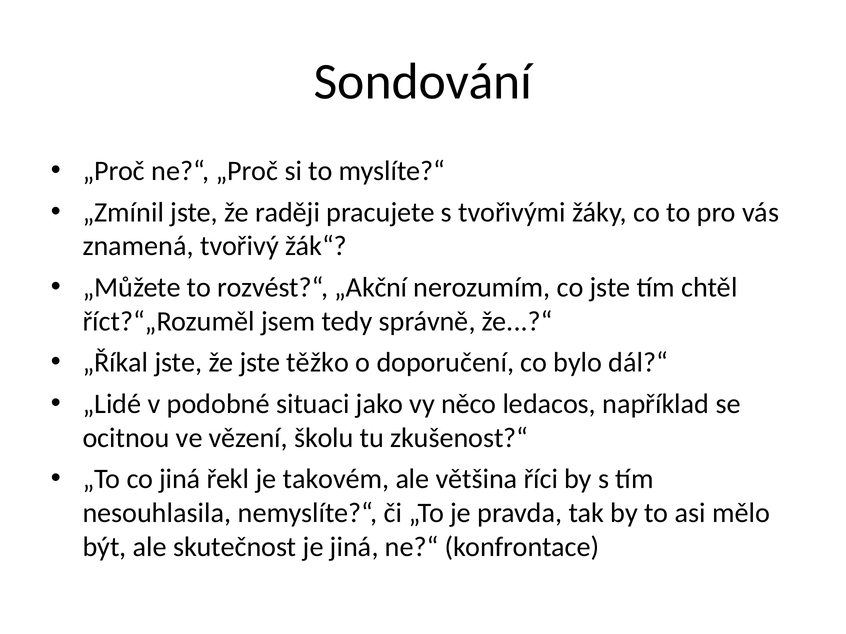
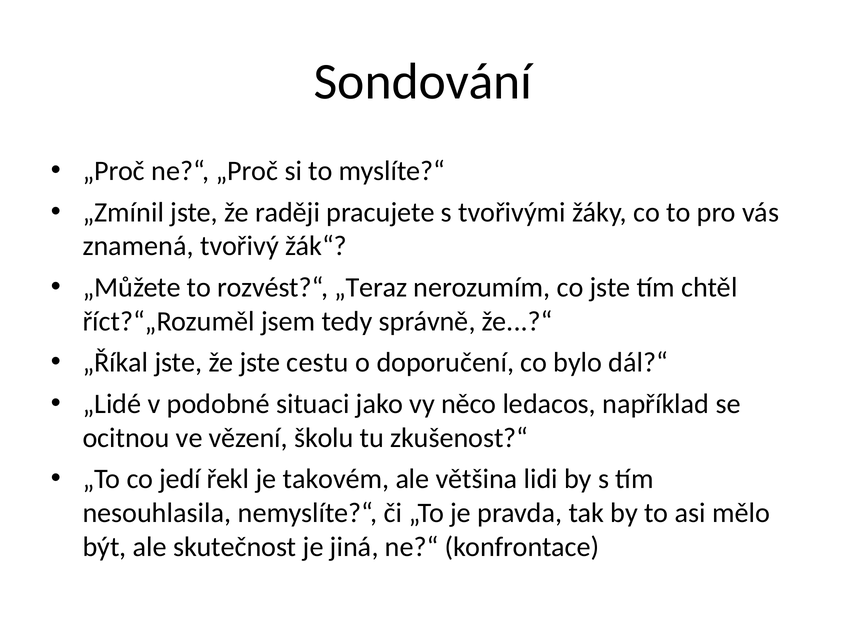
„Akční: „Akční -> „Teraz
těžko: těžko -> cestu
co jiná: jiná -> jedí
říci: říci -> lidi
